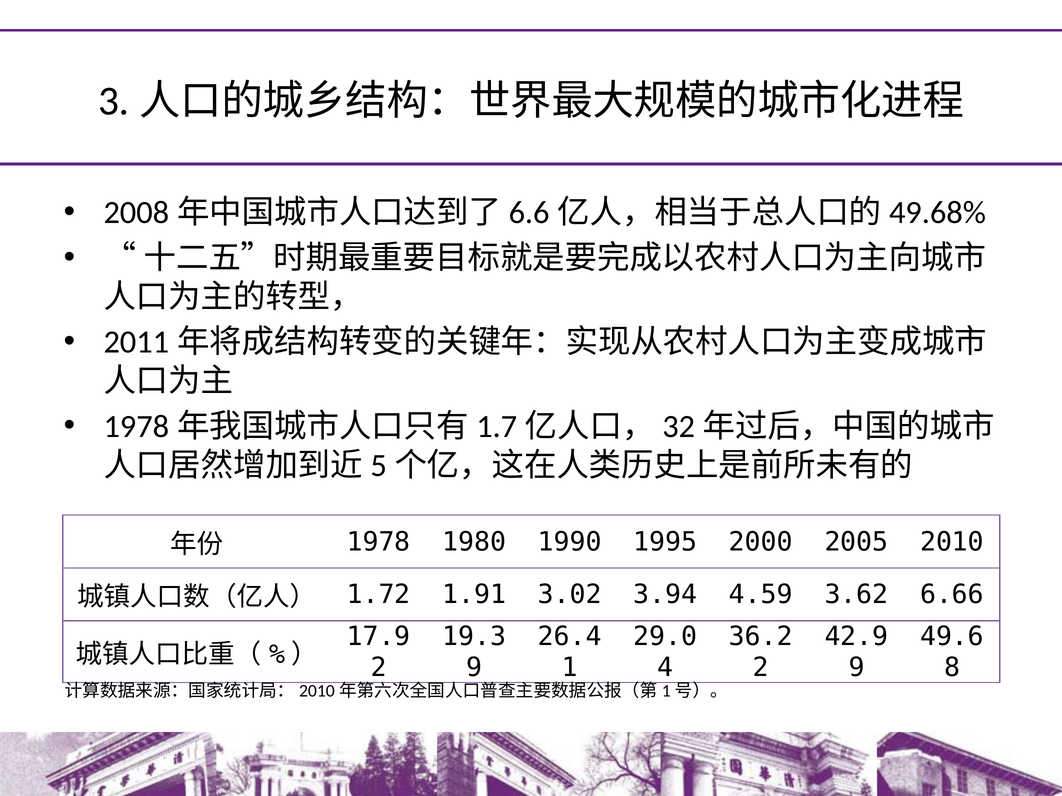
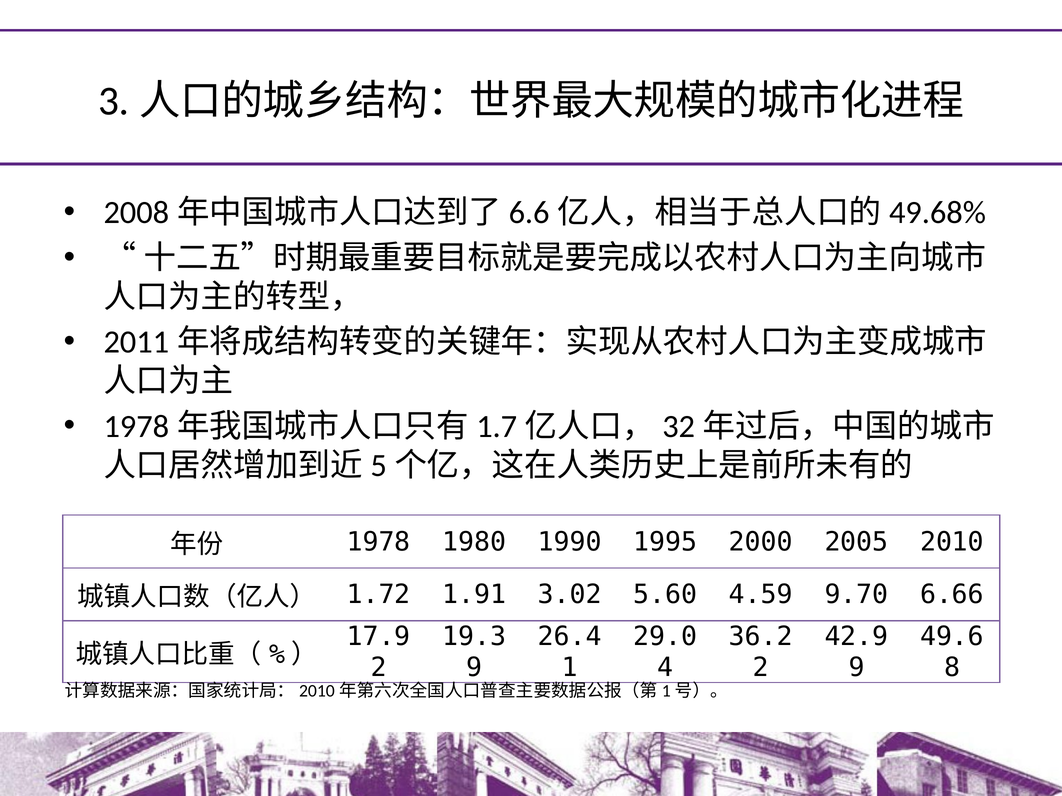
3.94: 3.94 -> 5.60
3.62: 3.62 -> 9.70
